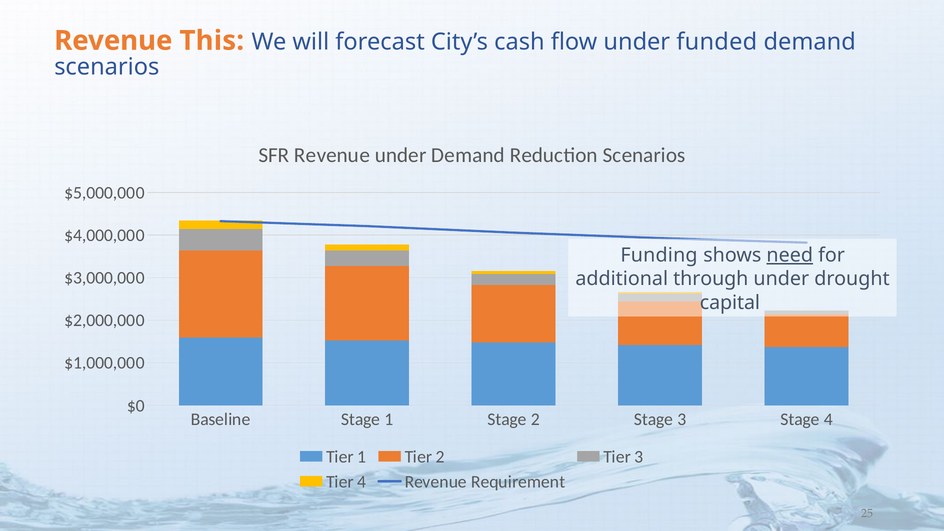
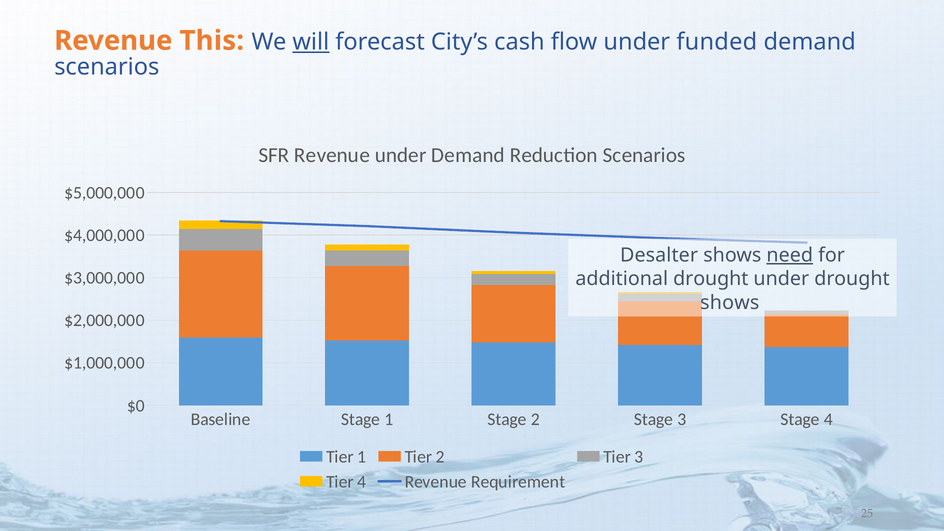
will underline: none -> present
Funding: Funding -> Desalter
additional through: through -> drought
capital at (730, 303): capital -> shows
